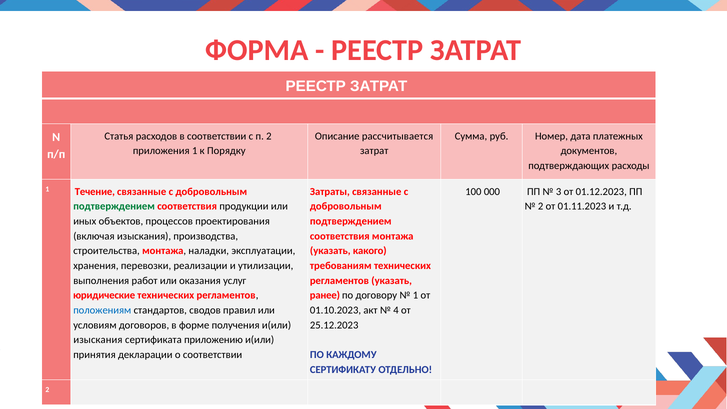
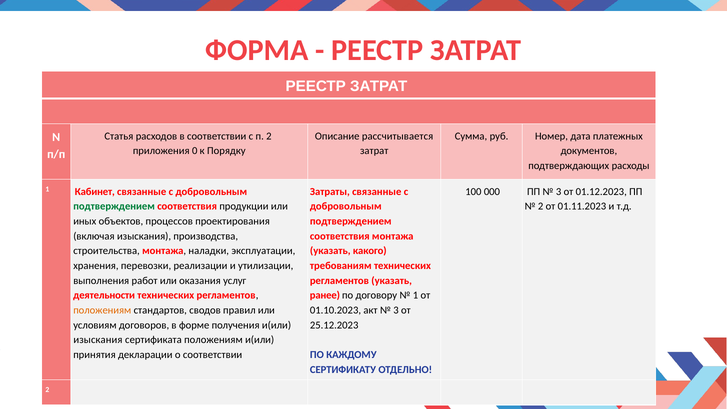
приложения 1: 1 -> 0
Течение: Течение -> Кабинет
юридические: юридические -> деятельности
положениям at (102, 310) colour: blue -> orange
4 at (396, 310): 4 -> 3
сертификата приложению: приложению -> положениям
